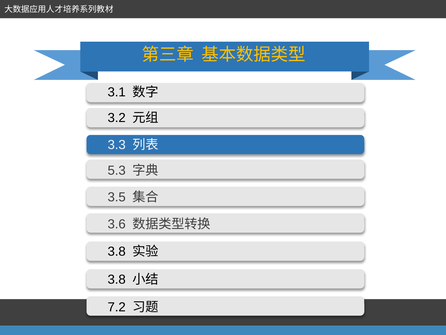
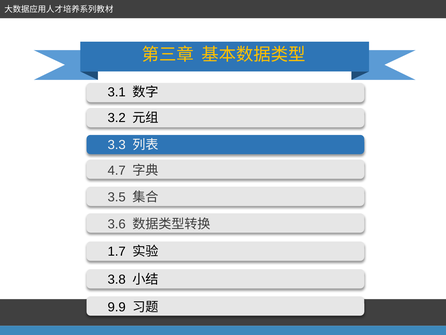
5.3: 5.3 -> 4.7
3.8 at (117, 251): 3.8 -> 1.7
7.2: 7.2 -> 9.9
